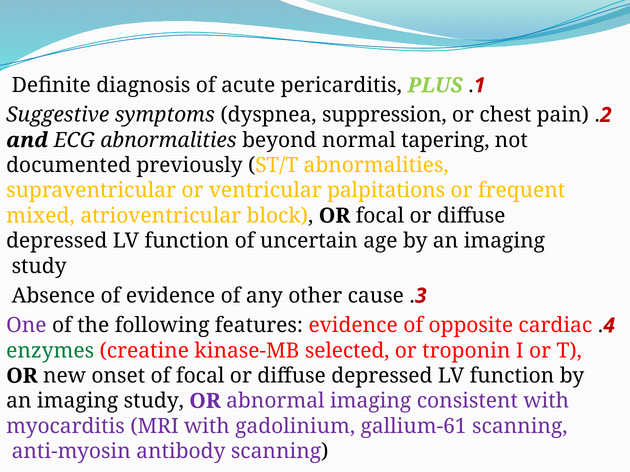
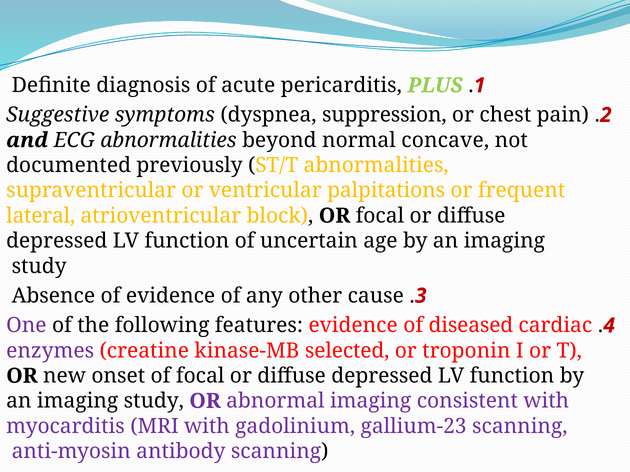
tapering: tapering -> concave
mixed: mixed -> lateral
opposite: opposite -> diseased
enzymes colour: green -> purple
gallium-61: gallium-61 -> gallium-23
